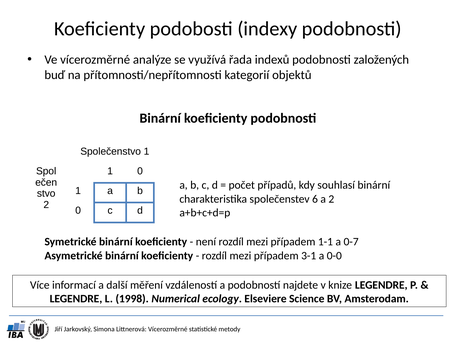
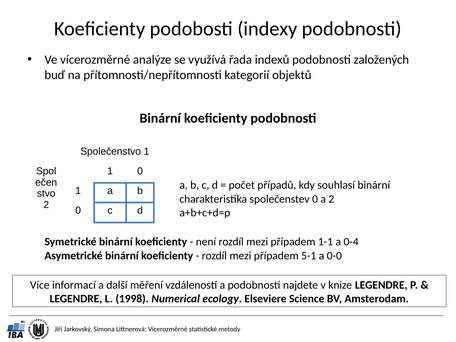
společenstev 6: 6 -> 0
0-7: 0-7 -> 0-4
3-1: 3-1 -> 5-1
